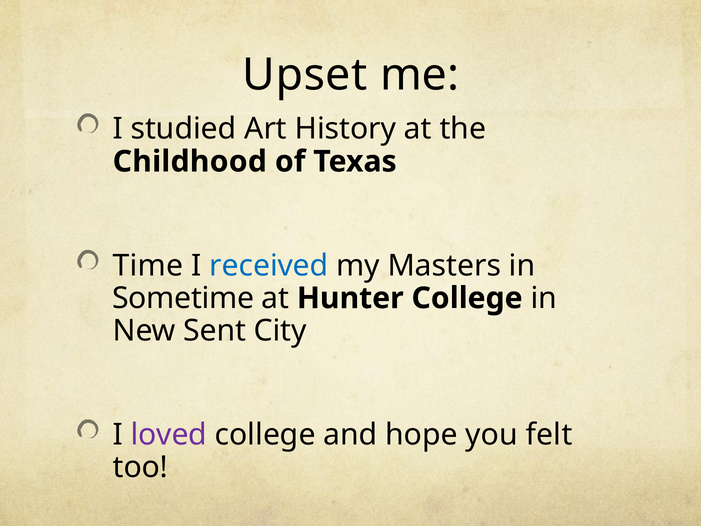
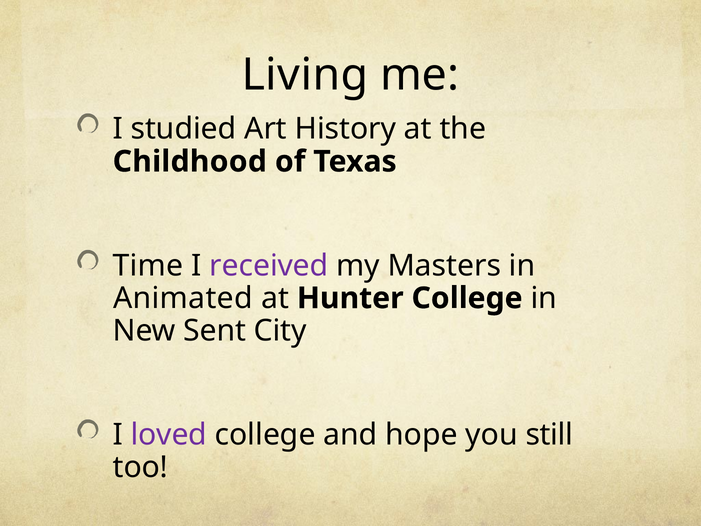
Upset: Upset -> Living
received colour: blue -> purple
Sometime: Sometime -> Animated
felt: felt -> still
